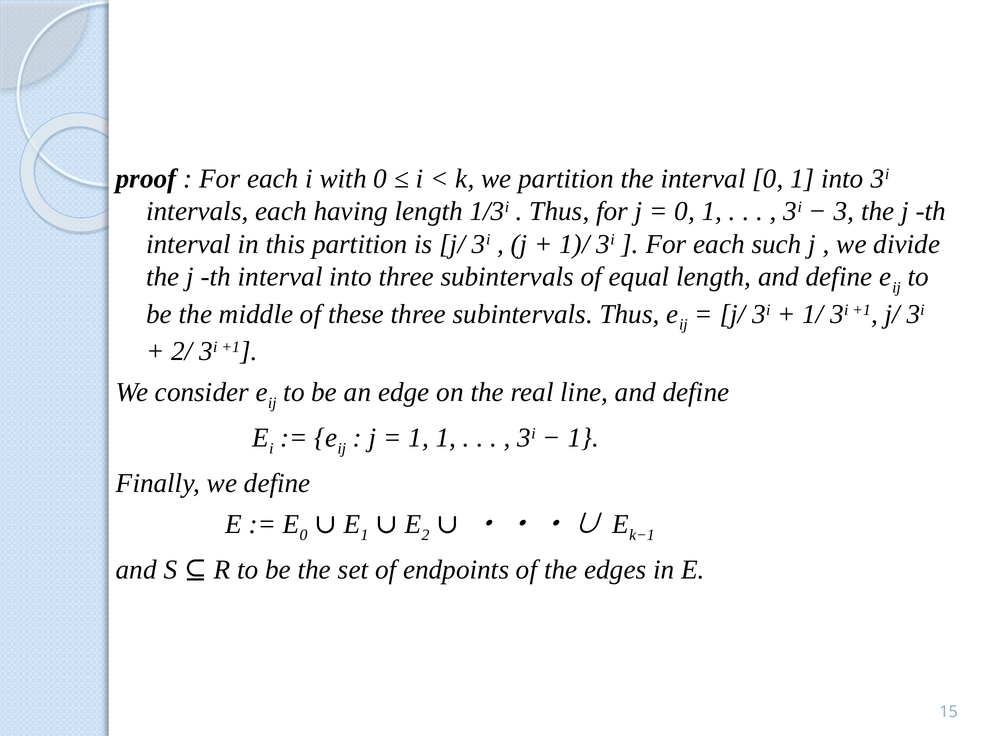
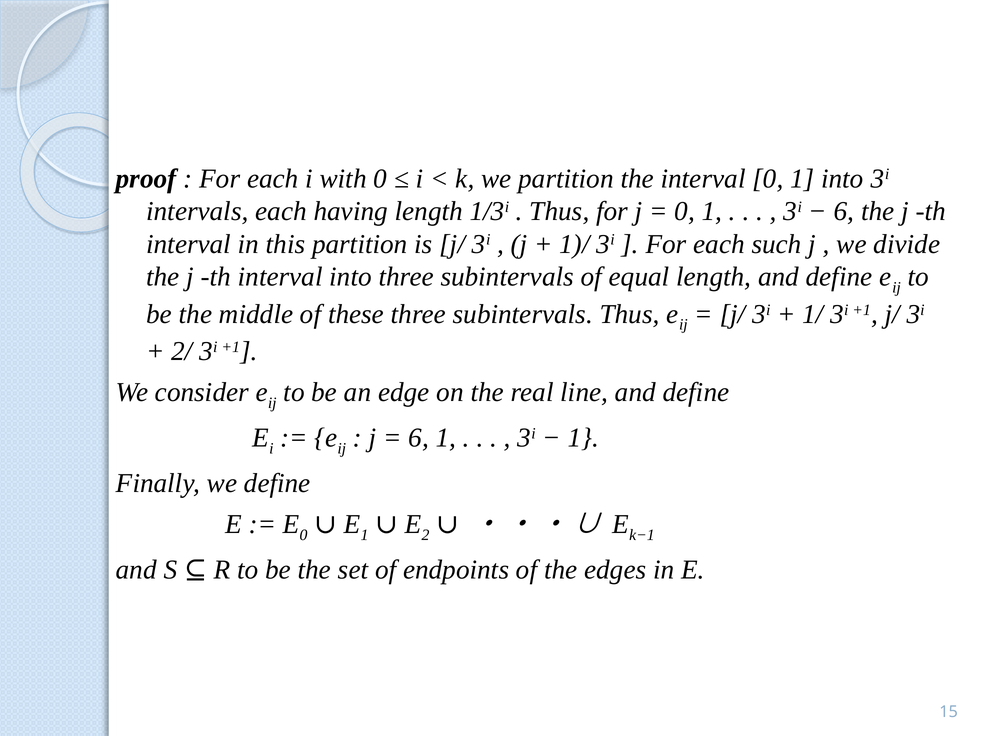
3 at (844, 211): 3 -> 6
1 at (419, 438): 1 -> 6
